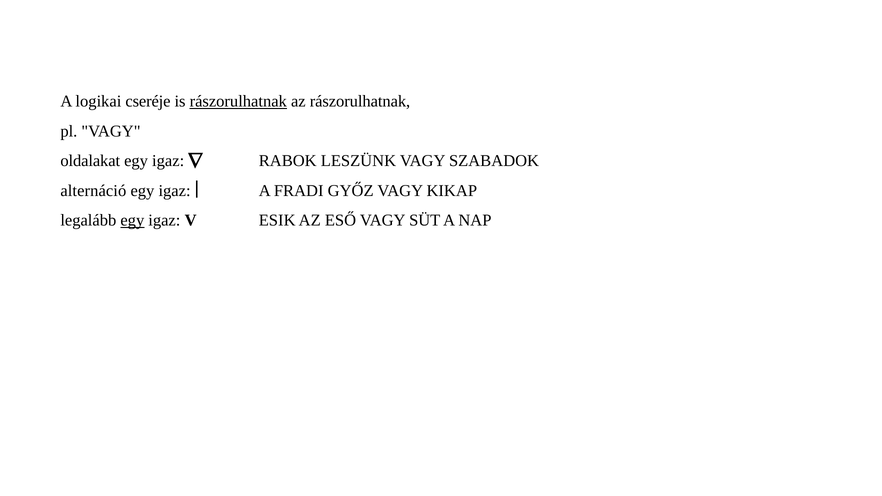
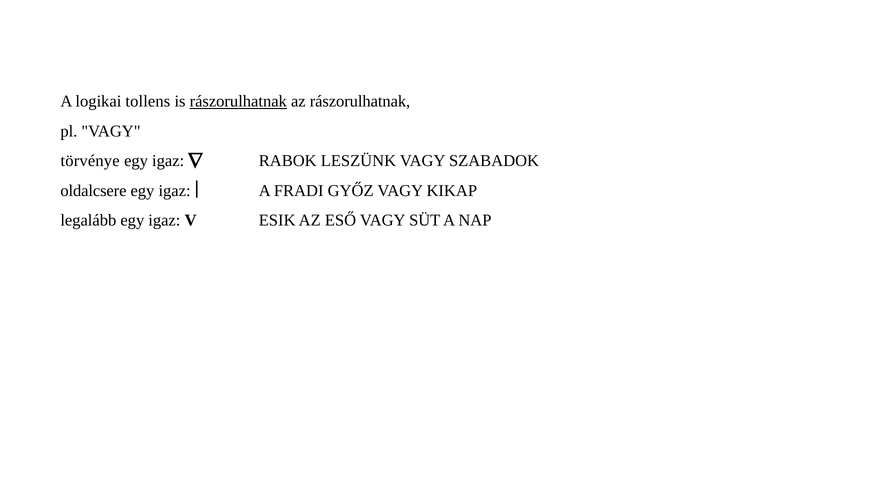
cseréje: cseréje -> tollens
oldalakat: oldalakat -> törvénye
alternáció: alternáció -> oldalcsere
egy at (132, 220) underline: present -> none
